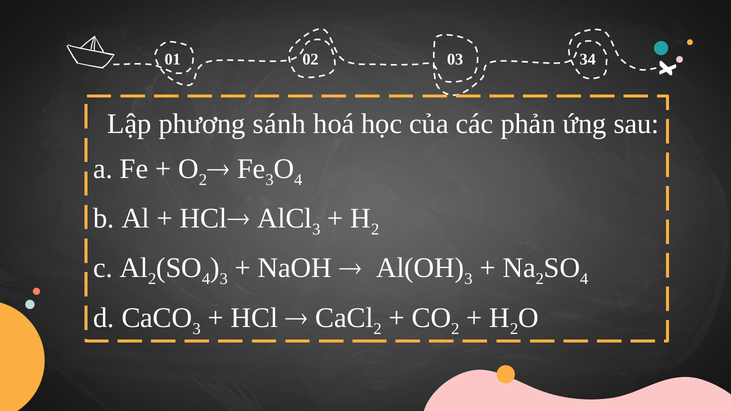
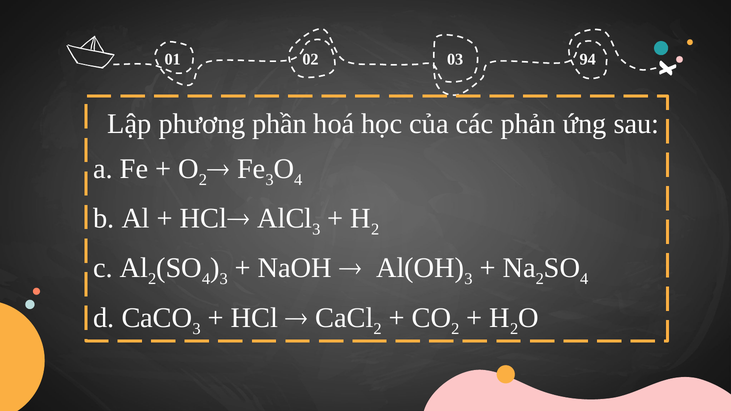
34: 34 -> 94
sánh: sánh -> phần
